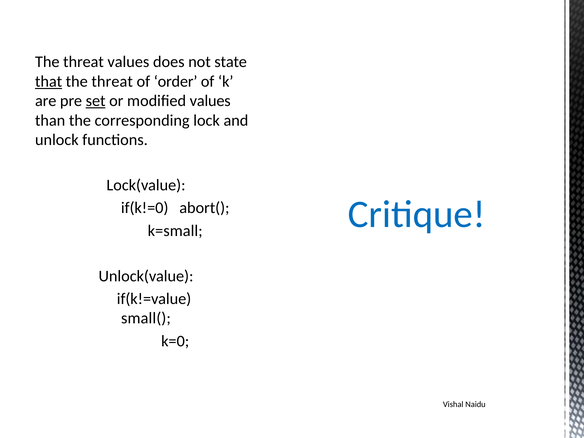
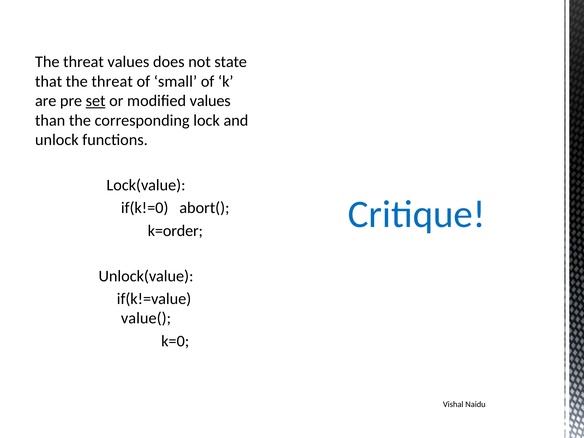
that underline: present -> none
order: order -> small
k=small: k=small -> k=order
small(: small( -> value(
